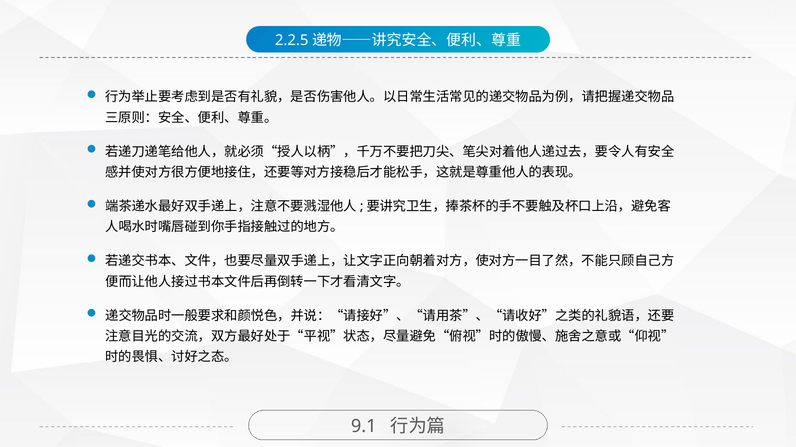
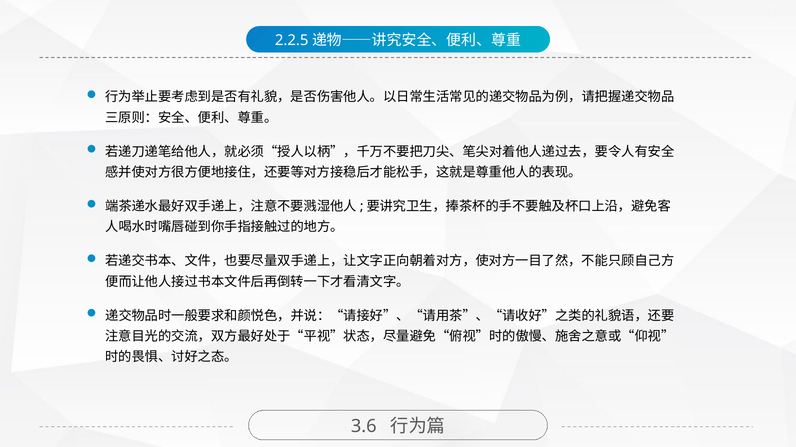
9.1: 9.1 -> 3.6
